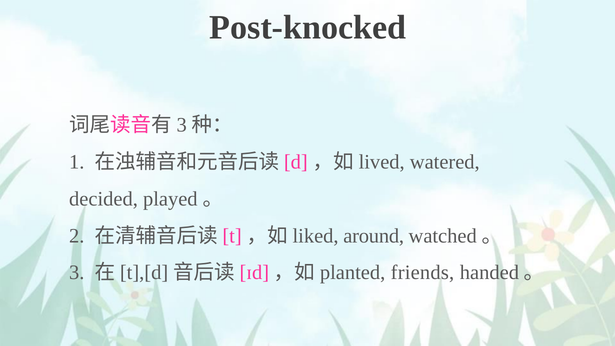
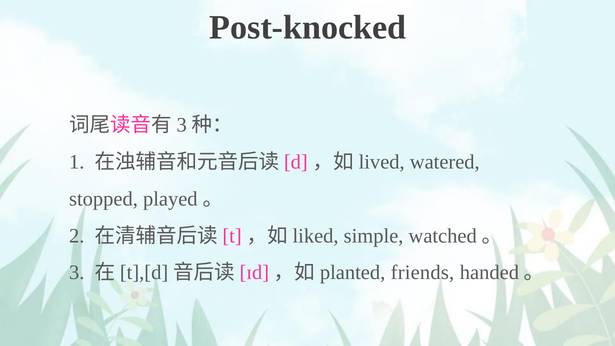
decided: decided -> stopped
around: around -> simple
